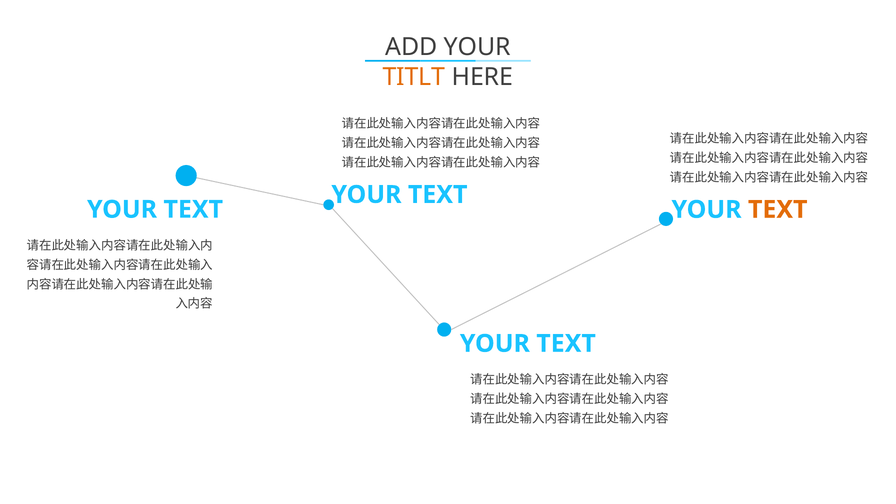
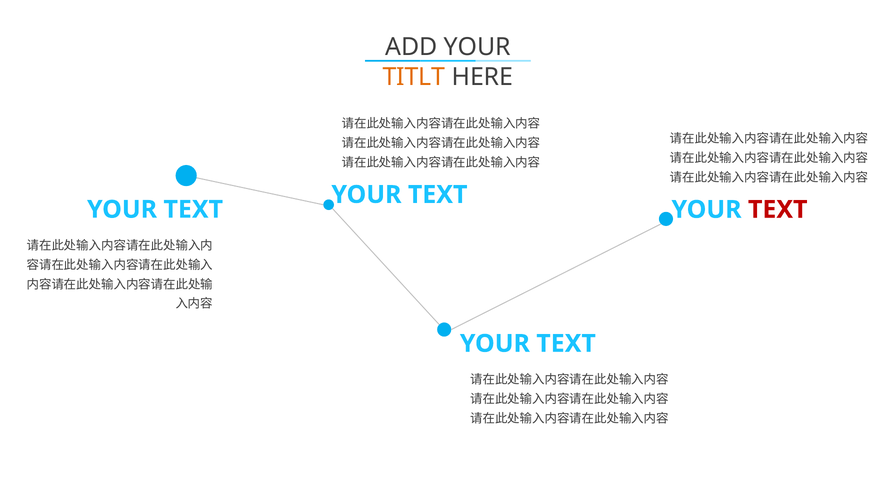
TEXT at (778, 210) colour: orange -> red
